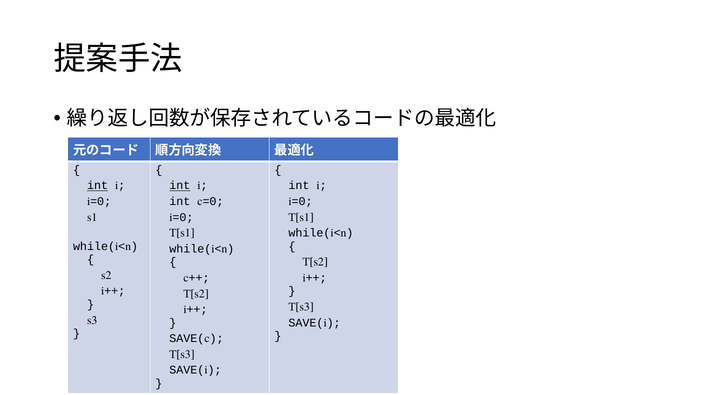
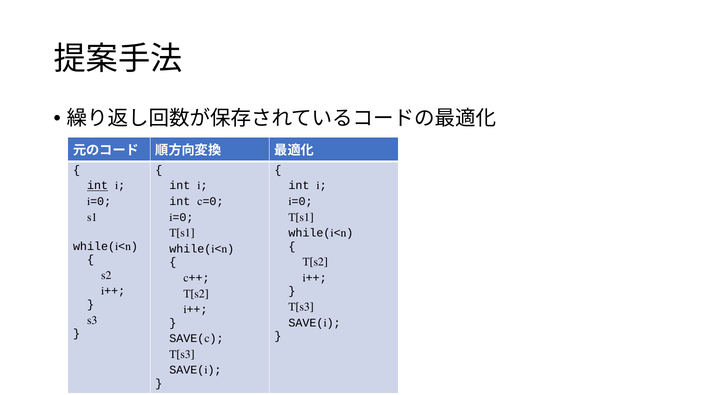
int at (180, 186) underline: present -> none
